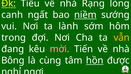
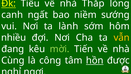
Rạng: Rạng -> Thắp
niềm underline: present -> none
trong: trong -> nhiều
mời colour: pink -> light green
Bông: Bông -> Cùng
cùng: cùng -> công
